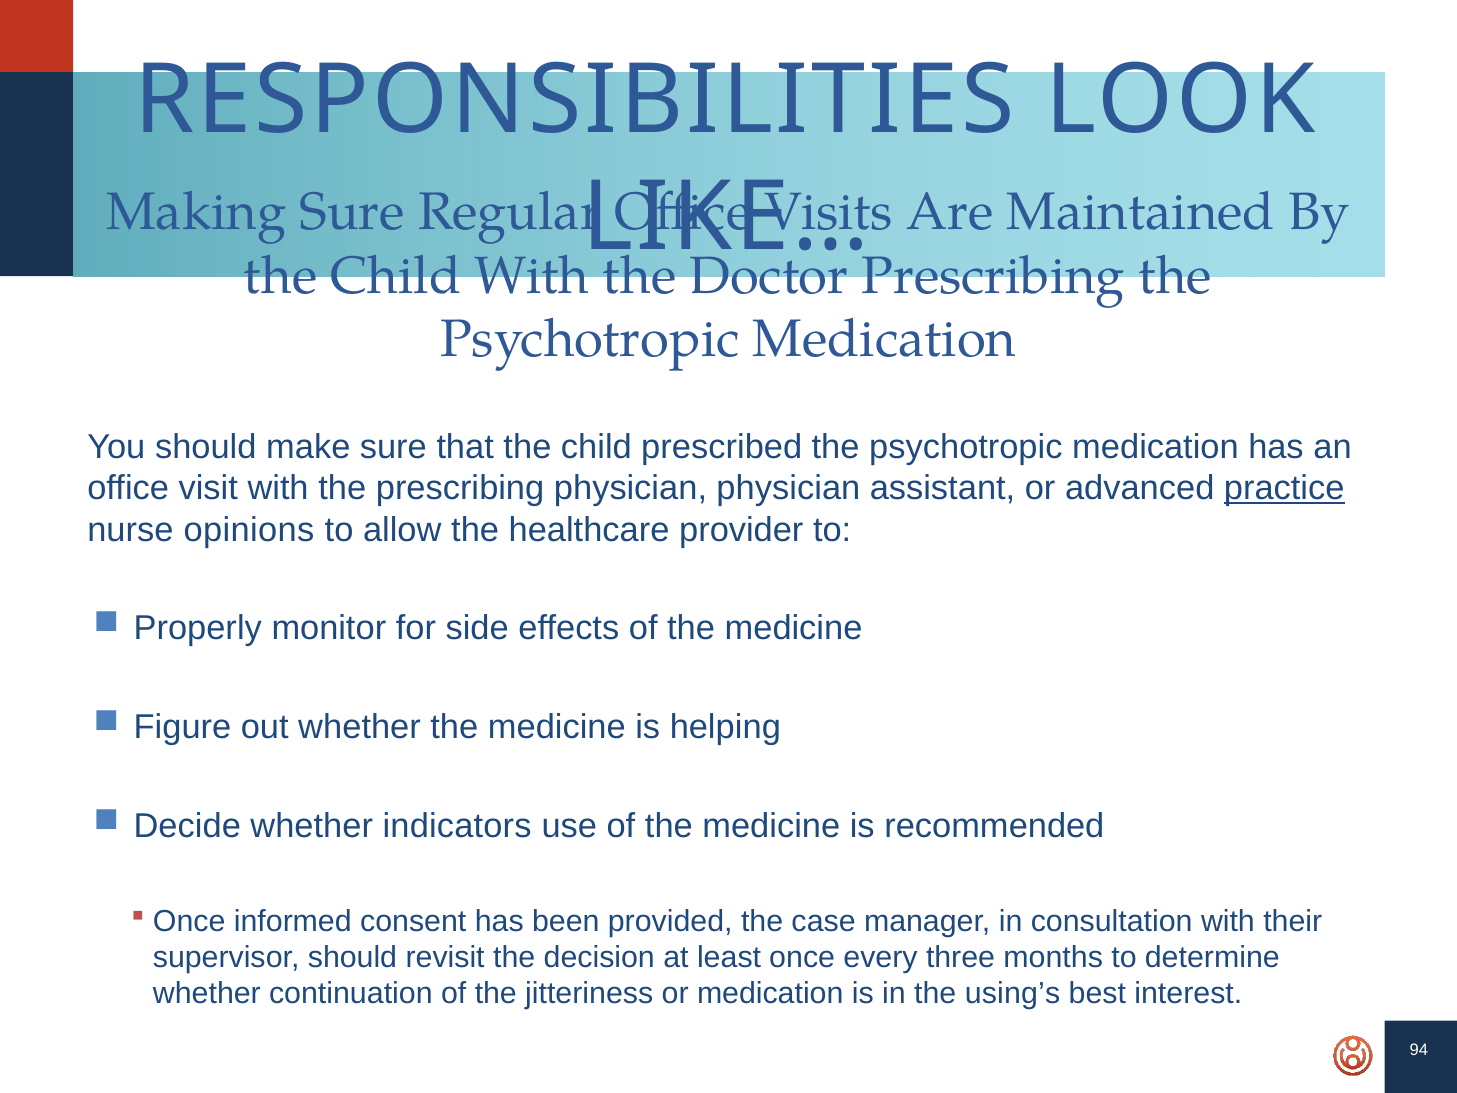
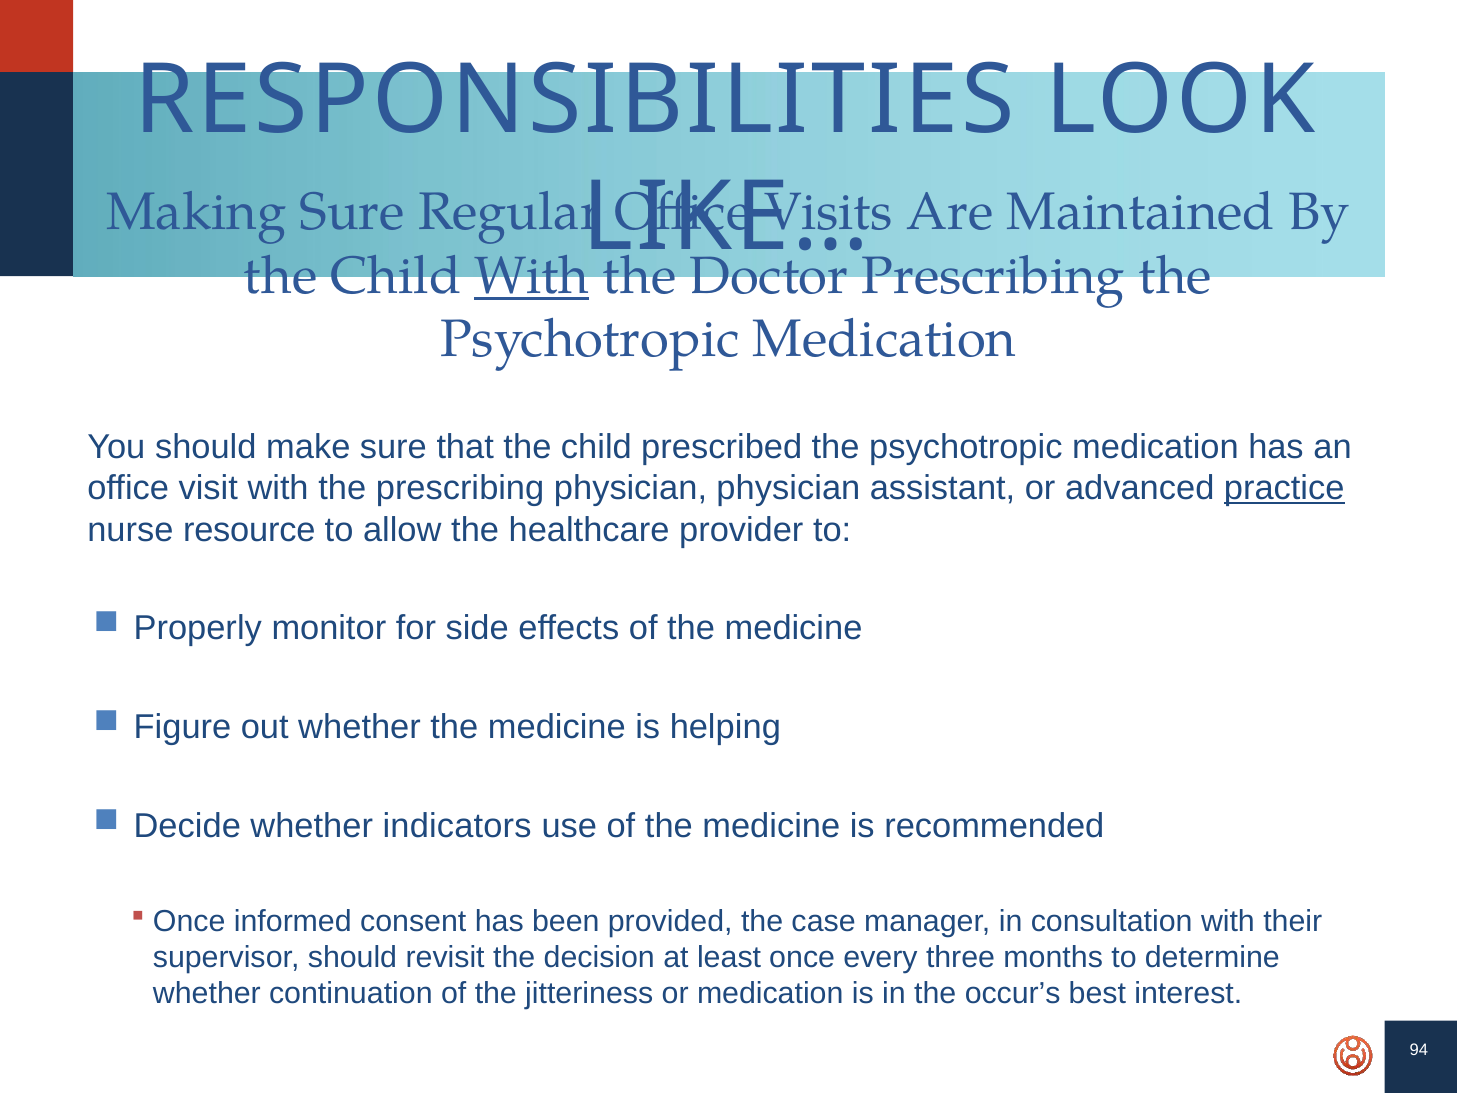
With at (532, 276) underline: none -> present
opinions: opinions -> resource
using’s: using’s -> occur’s
